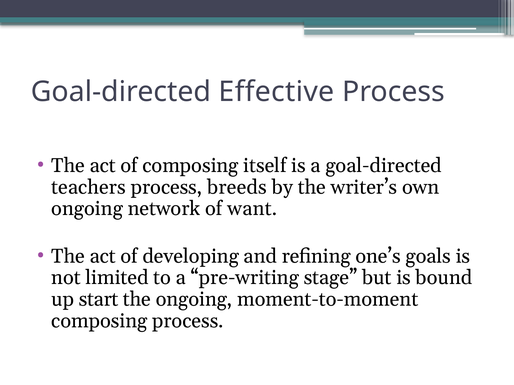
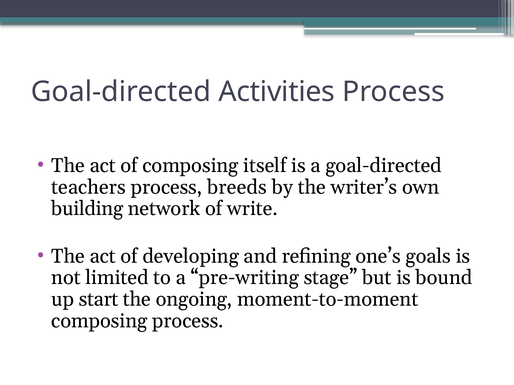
Effective: Effective -> Activities
ongoing at (87, 209): ongoing -> building
want: want -> write
